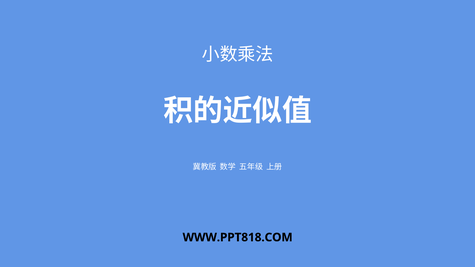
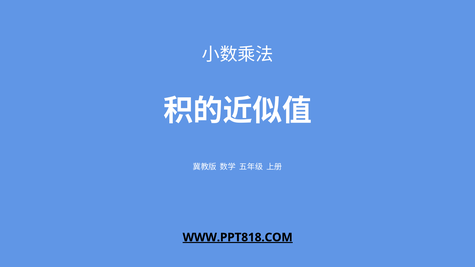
WWW.PPT818.COM underline: none -> present
